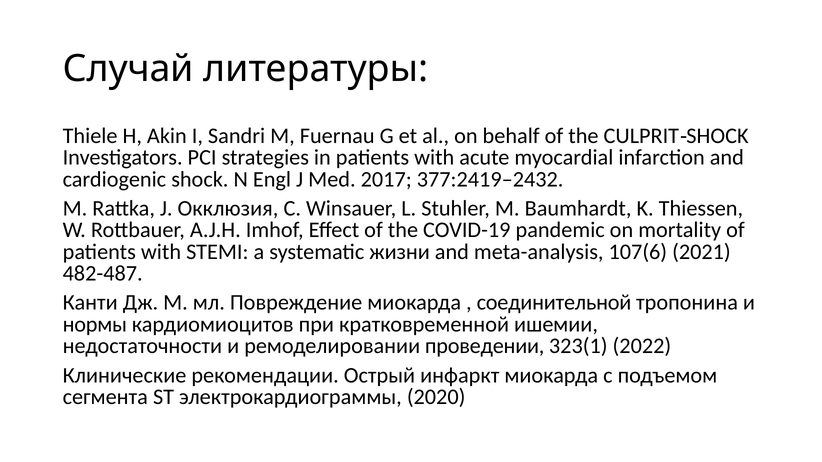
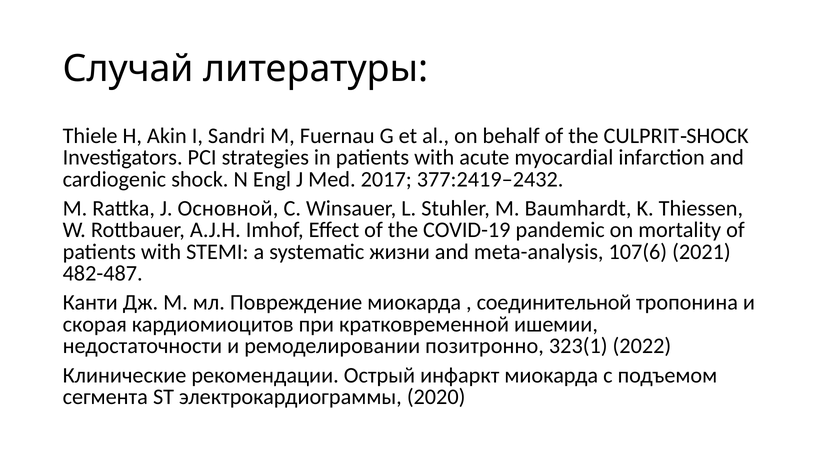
Окклюзия: Окклюзия -> Основной
нормы: нормы -> скорая
проведении: проведении -> позитронно
